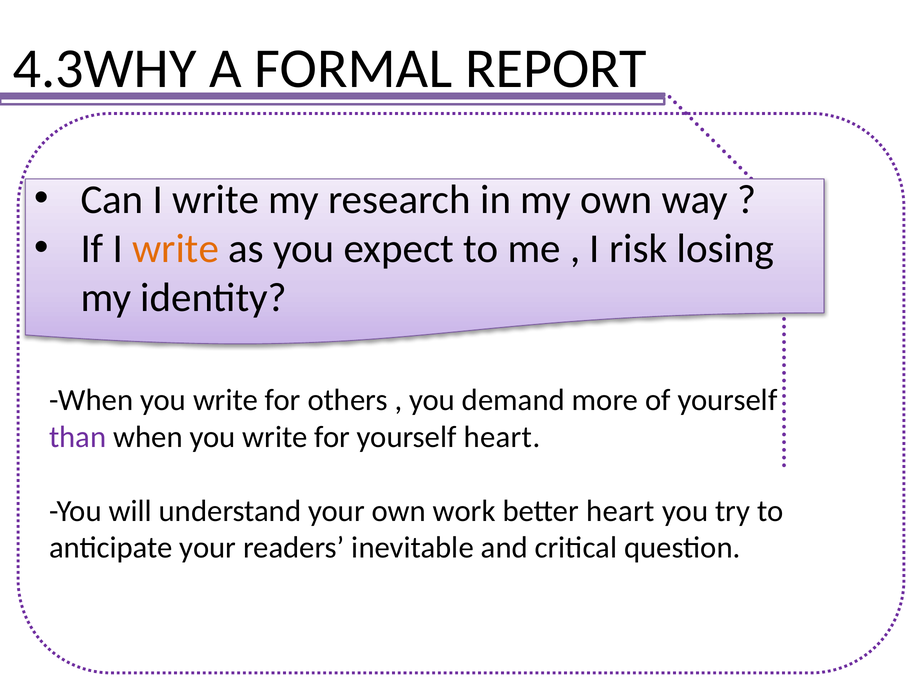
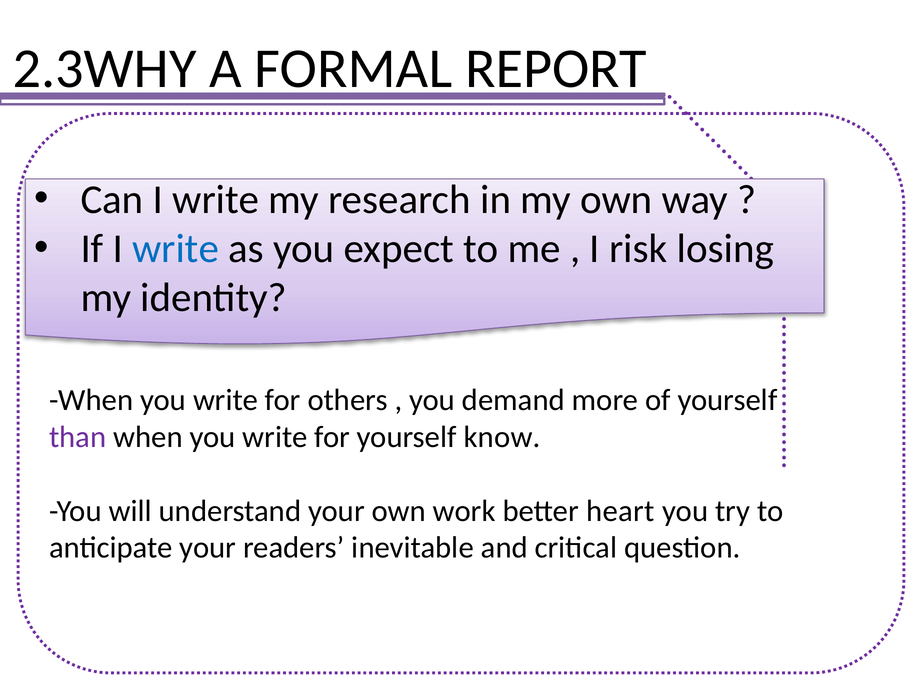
4.3WHY: 4.3WHY -> 2.3WHY
write at (176, 249) colour: orange -> blue
yourself heart: heart -> know
